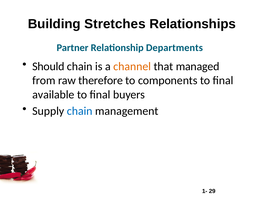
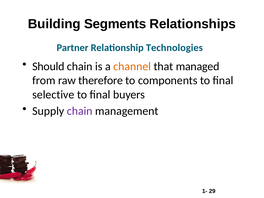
Stretches: Stretches -> Segments
Departments: Departments -> Technologies
available: available -> selective
chain at (80, 111) colour: blue -> purple
